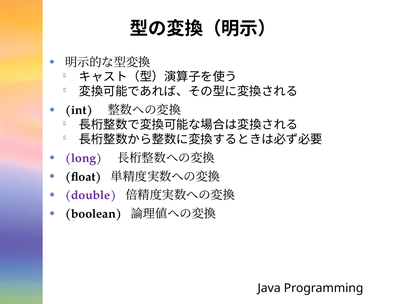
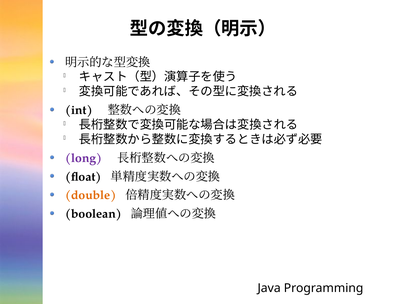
double colour: purple -> orange
